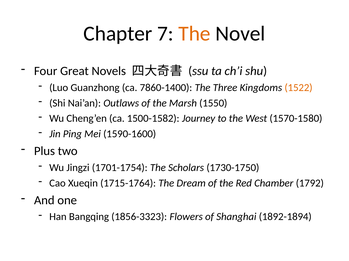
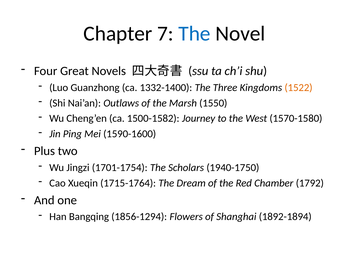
The at (195, 34) colour: orange -> blue
7860-1400: 7860-1400 -> 1332-1400
1730-1750: 1730-1750 -> 1940-1750
1856-3323: 1856-3323 -> 1856-1294
